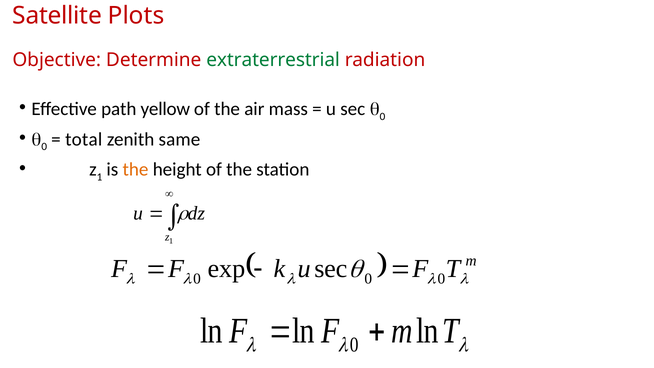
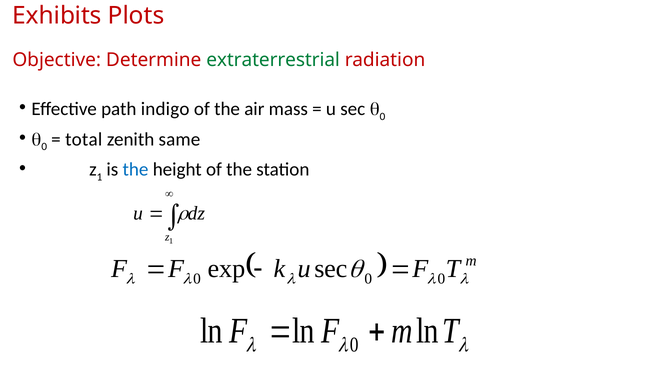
Satellite: Satellite -> Exhibits
yellow: yellow -> indigo
the at (136, 169) colour: orange -> blue
